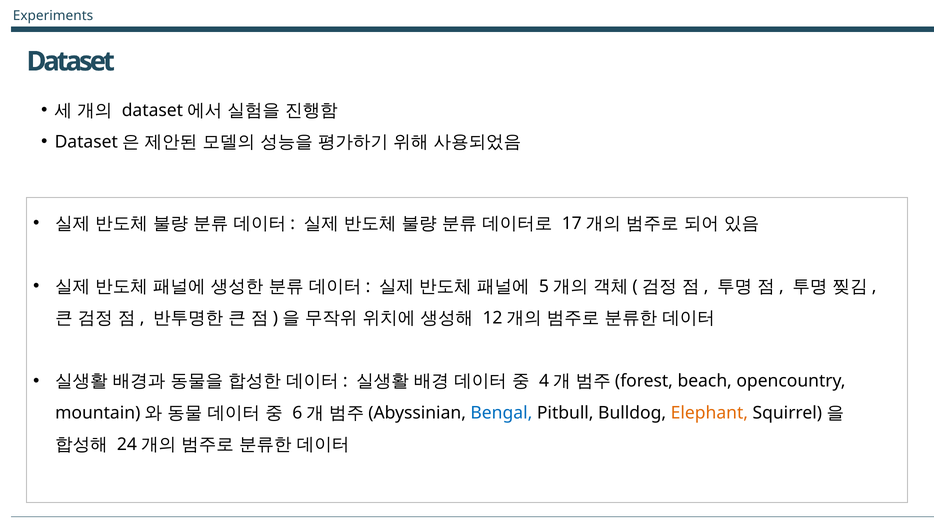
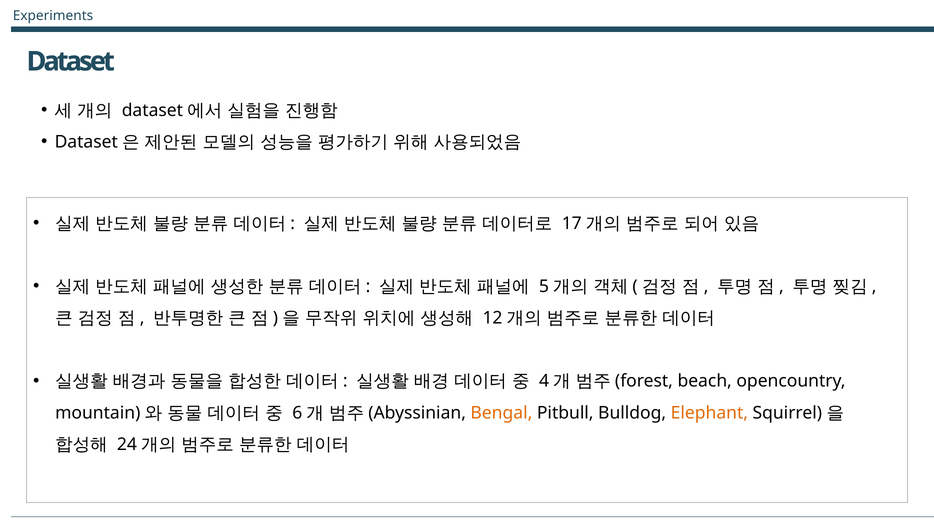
Bengal colour: blue -> orange
